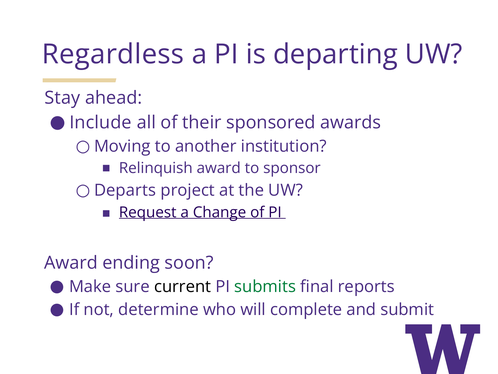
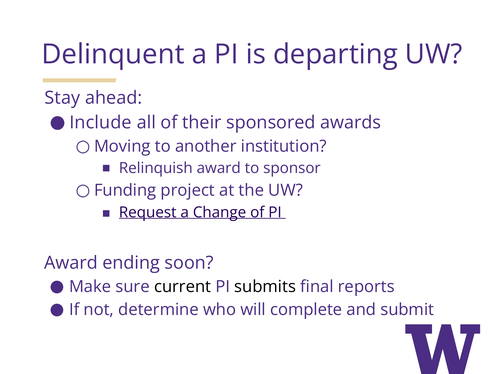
Regardless: Regardless -> Delinquent
Departs: Departs -> Funding
submits colour: green -> black
